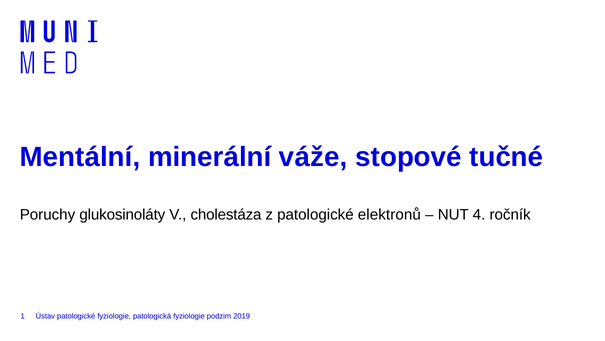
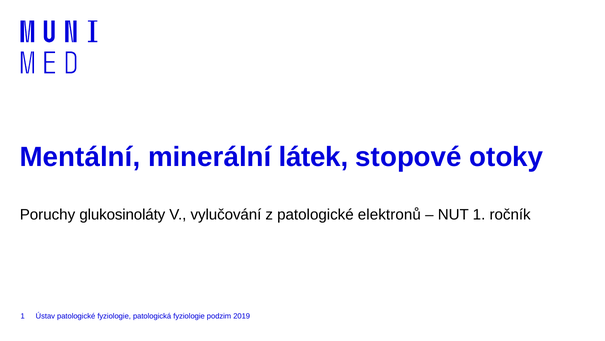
váže: váže -> látek
tučné: tučné -> otoky
cholestáza: cholestáza -> vylučování
NUT 4: 4 -> 1
